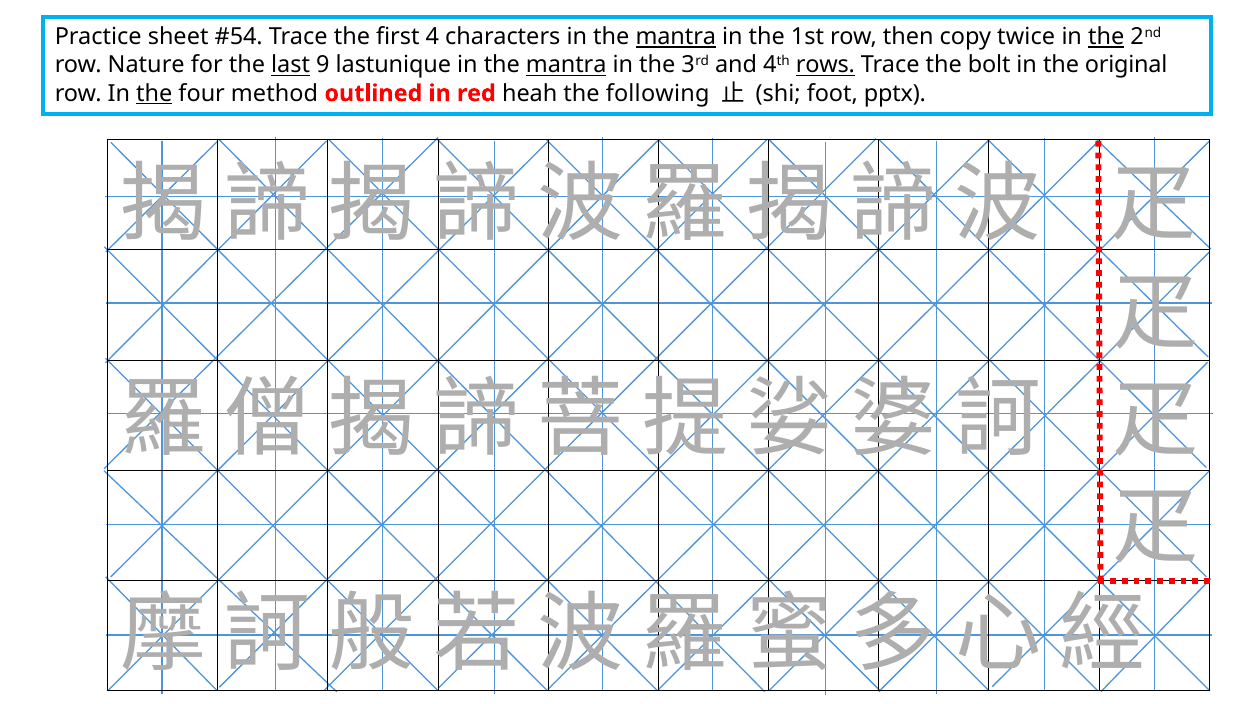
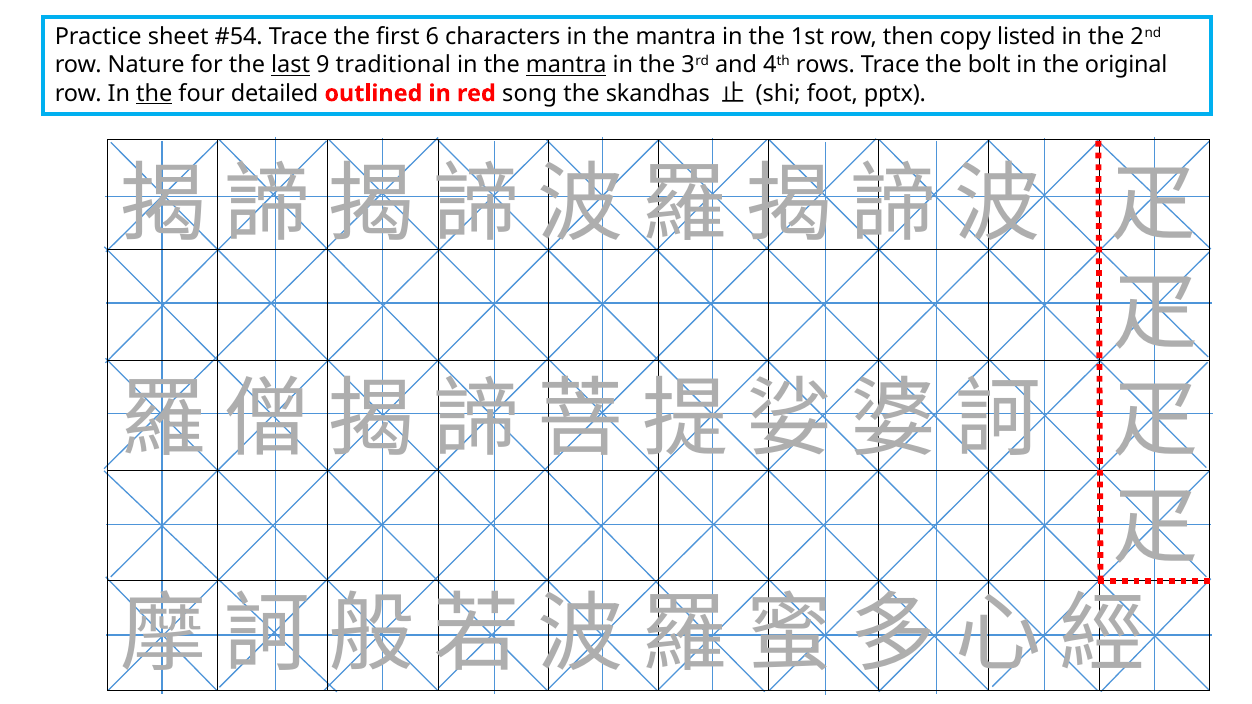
4: 4 -> 6
mantra at (676, 37) underline: present -> none
twice: twice -> listed
the at (1106, 37) underline: present -> none
lastunique: lastunique -> traditional
rows underline: present -> none
method: method -> detailed
heah: heah -> song
following: following -> skandhas
